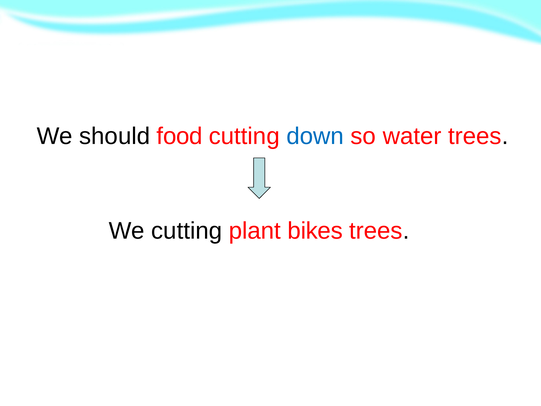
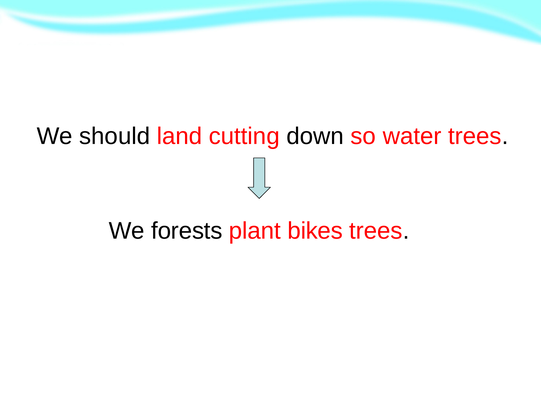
food: food -> land
down colour: blue -> black
We cutting: cutting -> forests
